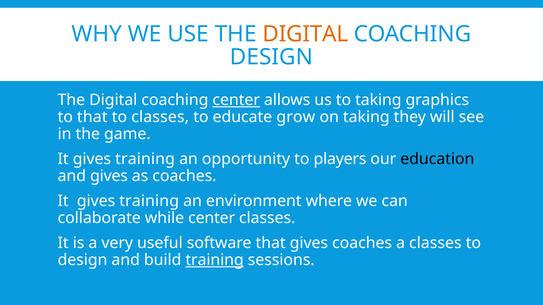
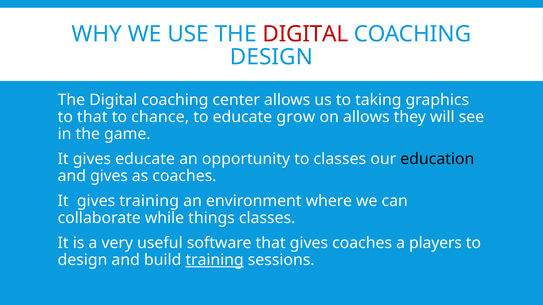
DIGITAL at (305, 34) colour: orange -> red
center at (236, 100) underline: present -> none
to classes: classes -> chance
on taking: taking -> allows
training at (145, 159): training -> educate
to players: players -> classes
while center: center -> things
a classes: classes -> players
